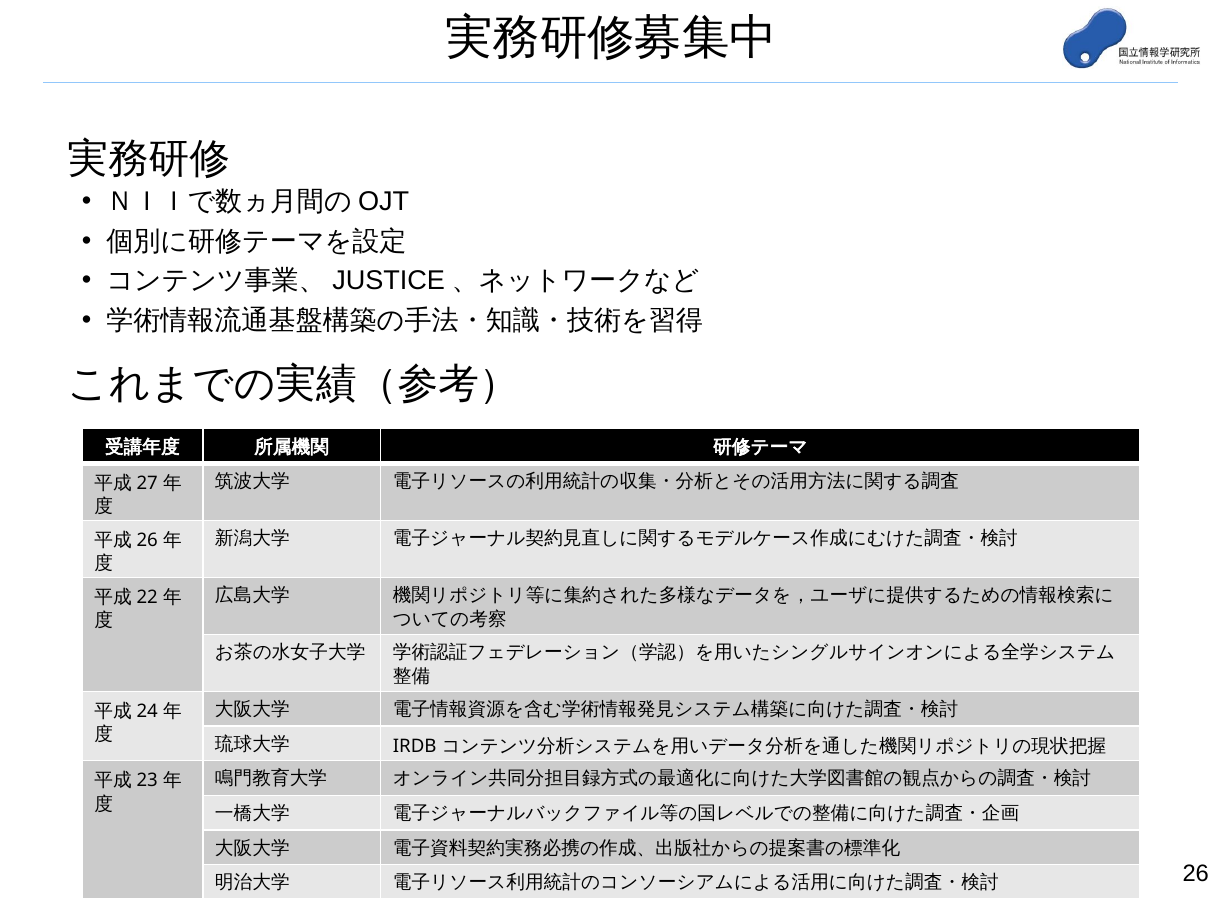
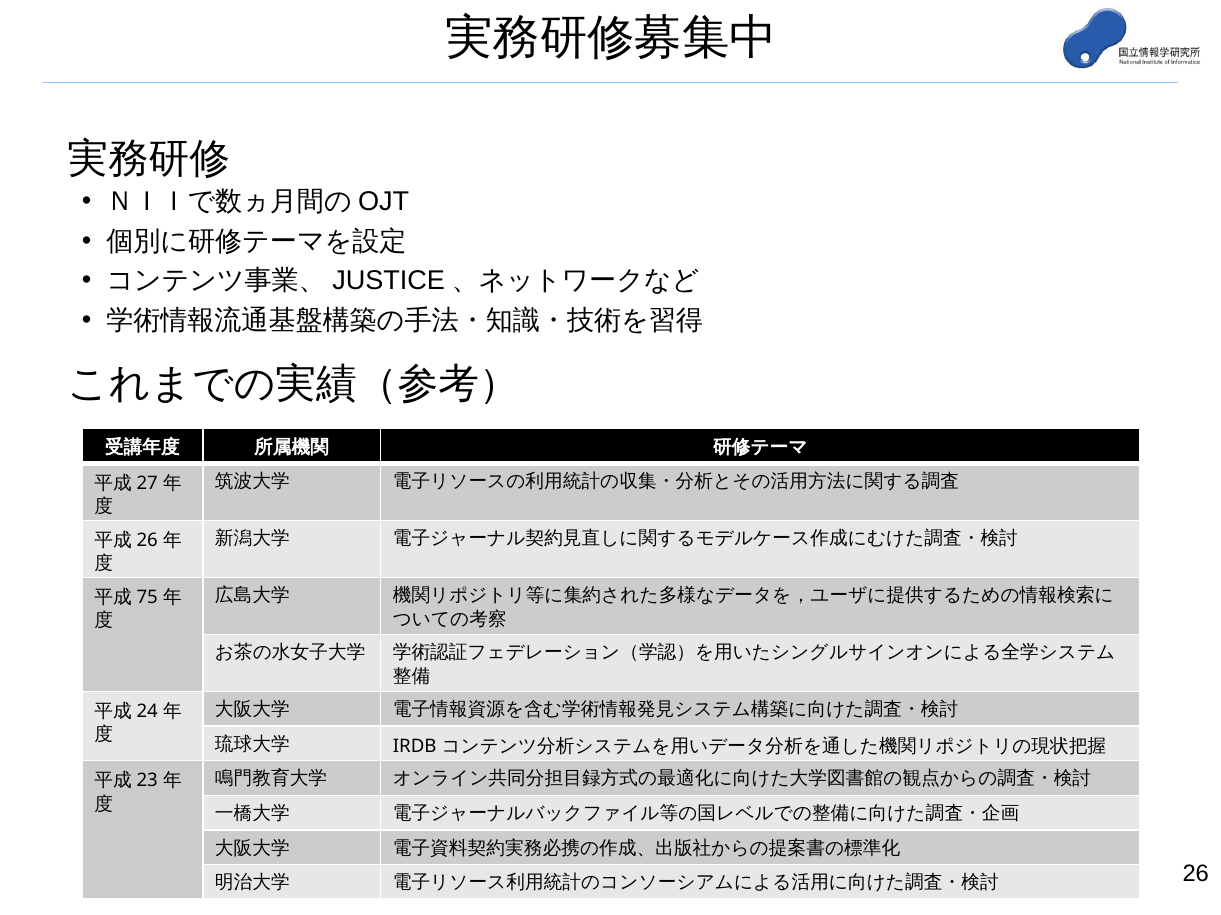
22: 22 -> 75
